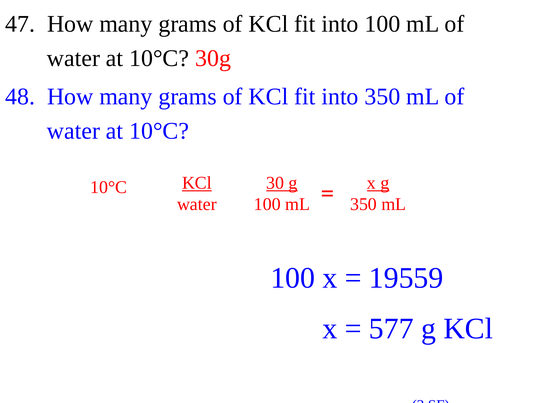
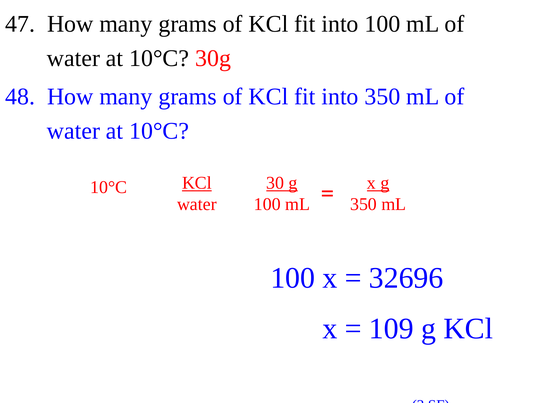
19559: 19559 -> 32696
577: 577 -> 109
